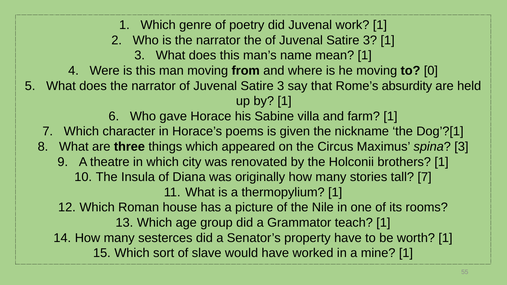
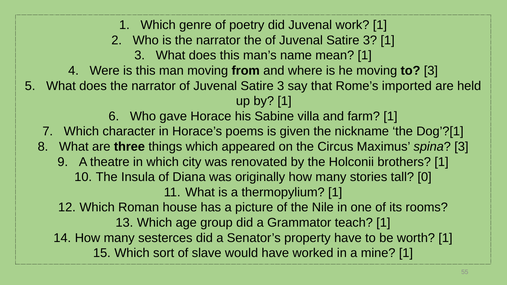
to 0: 0 -> 3
absurdity: absurdity -> imported
tall 7: 7 -> 0
